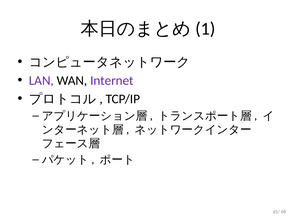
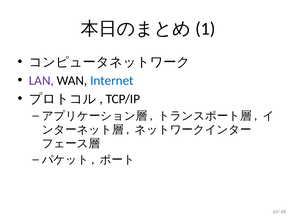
Internet colour: purple -> blue
